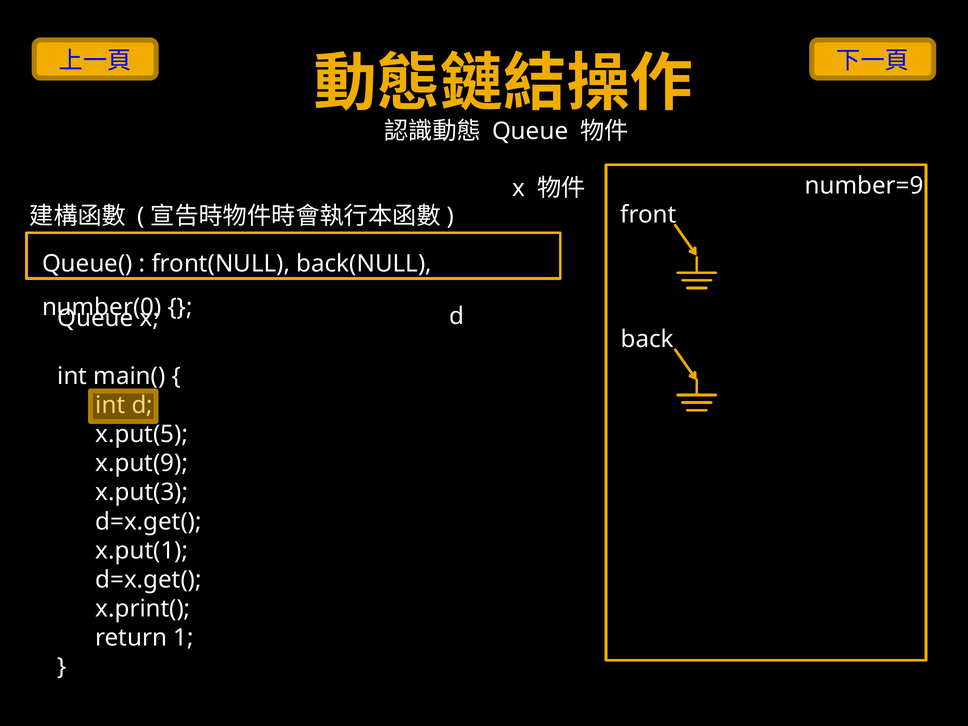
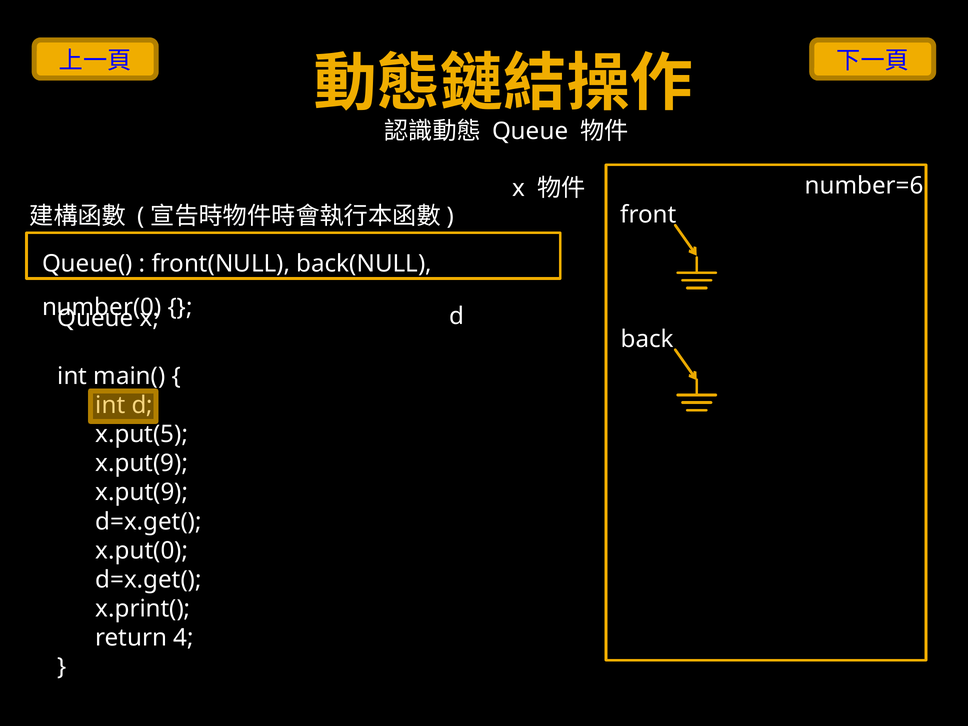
number=9: number=9 -> number=6
x.put(3 at (142, 492): x.put(3 -> x.put(9
x.put(1: x.put(1 -> x.put(0
1: 1 -> 4
